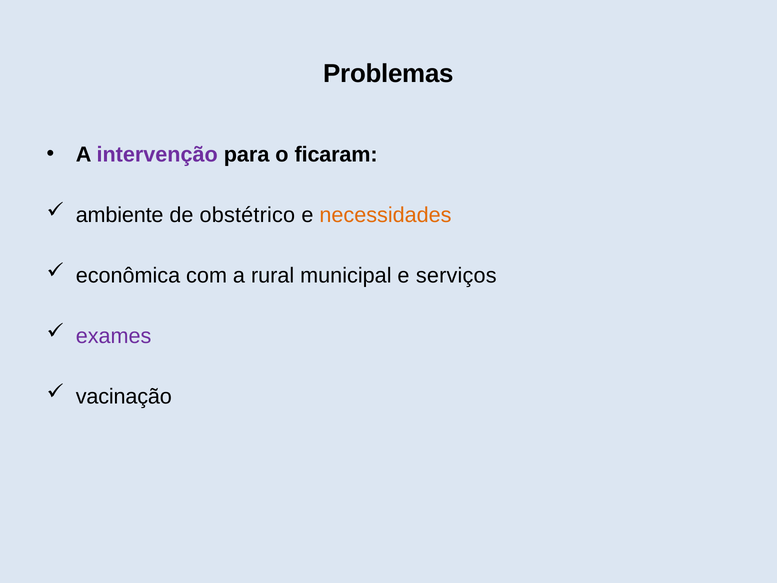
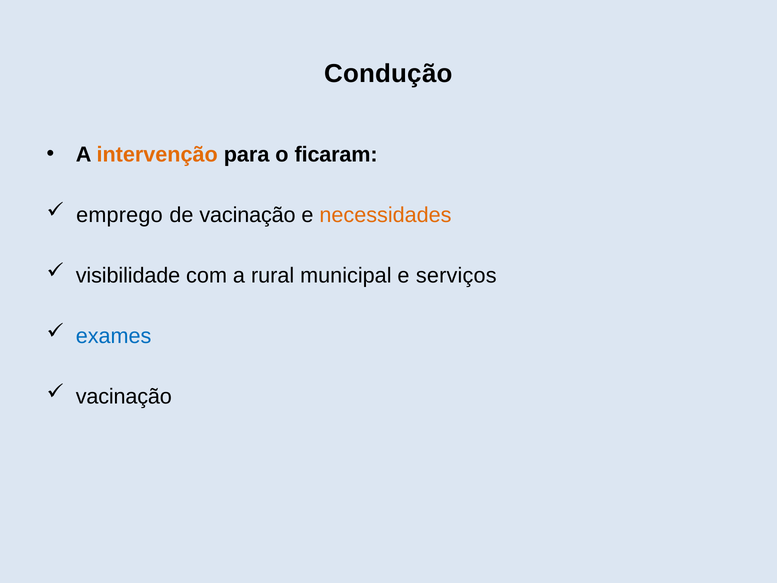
Problemas: Problemas -> Condução
intervenção colour: purple -> orange
ambiente: ambiente -> emprego
de obstétrico: obstétrico -> vacinação
econômica: econômica -> visibilidade
exames colour: purple -> blue
